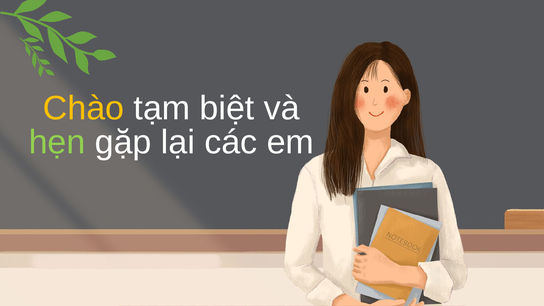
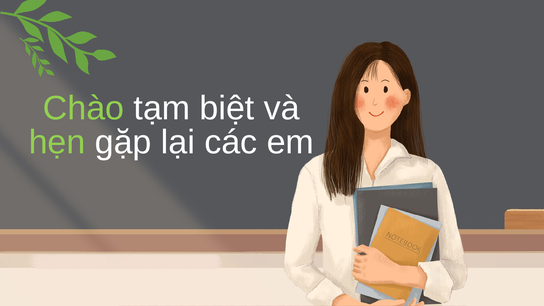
Chào colour: yellow -> light green
